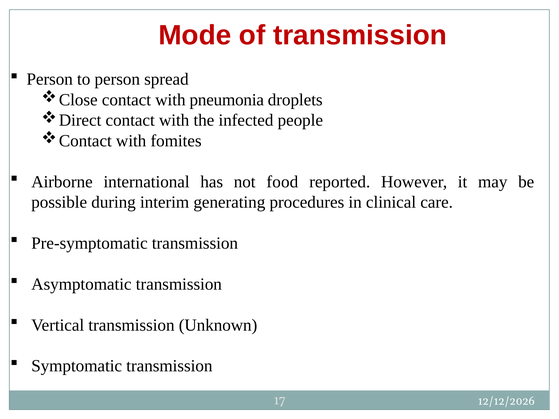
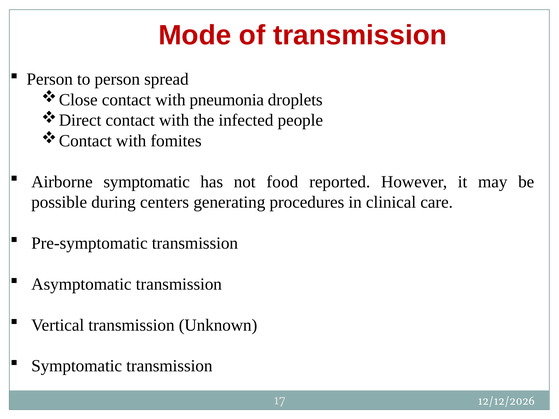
Airborne international: international -> symptomatic
interim: interim -> centers
